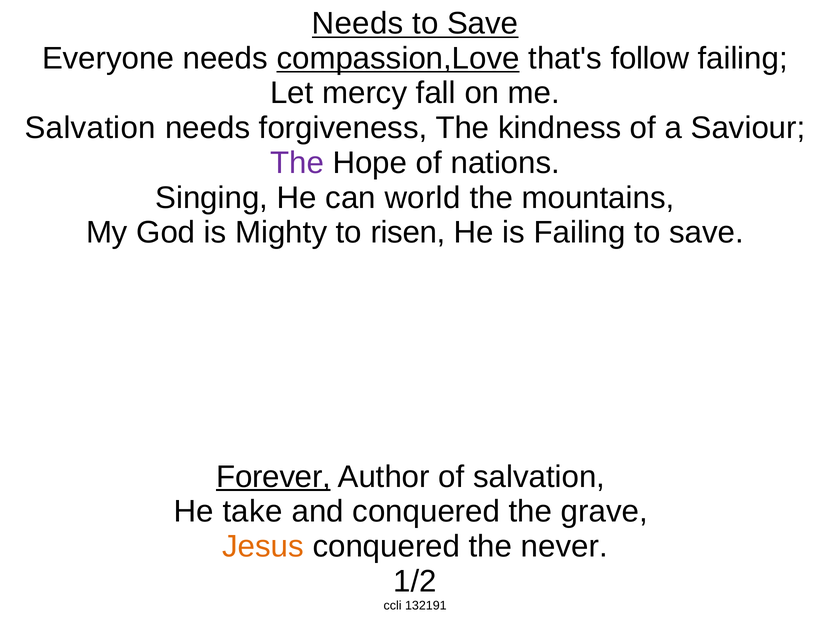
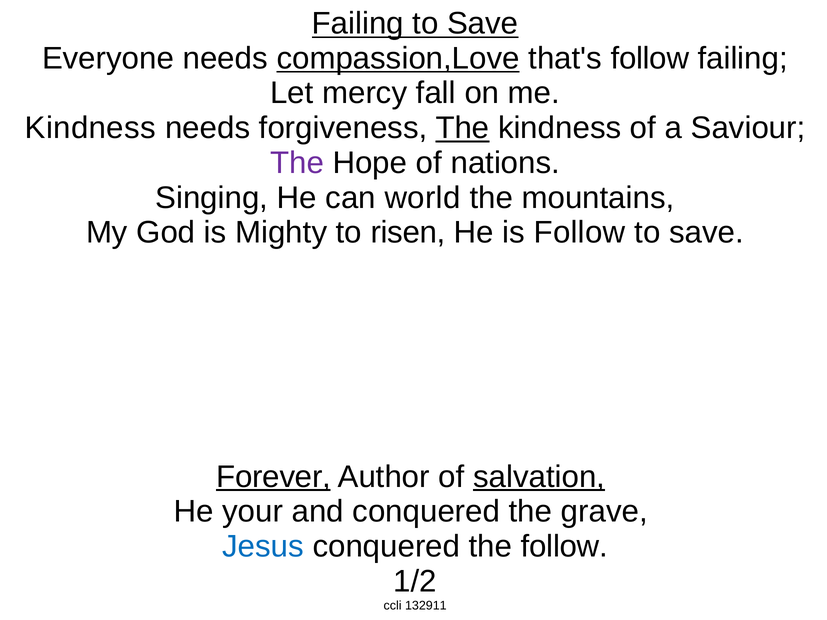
Needs at (358, 23): Needs -> Failing
Salvation at (90, 128): Salvation -> Kindness
The at (462, 128) underline: none -> present
is Failing: Failing -> Follow
salvation at (539, 477) underline: none -> present
take: take -> your
Jesus colour: orange -> blue
the never: never -> follow
132191: 132191 -> 132911
